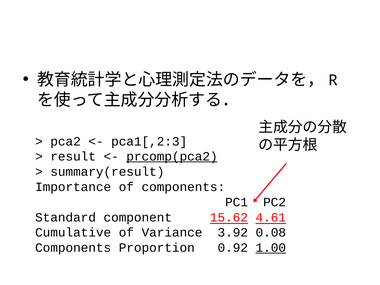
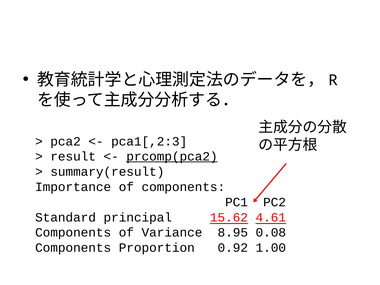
component: component -> principal
Cumulative at (73, 233): Cumulative -> Components
3.92: 3.92 -> 8.95
1.00 underline: present -> none
